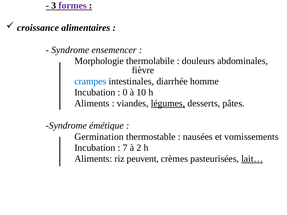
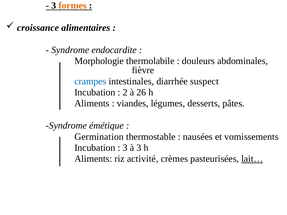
formes colour: purple -> orange
ensemencer: ensemencer -> endocardite
homme: homme -> suspect
0: 0 -> 2
10: 10 -> 26
légumes underline: present -> none
7 at (125, 148): 7 -> 3
à 2: 2 -> 3
peuvent: peuvent -> activité
